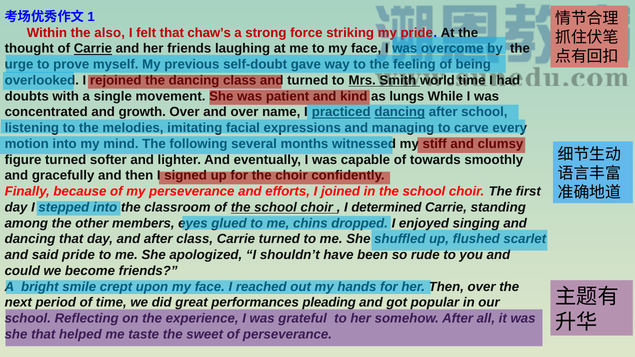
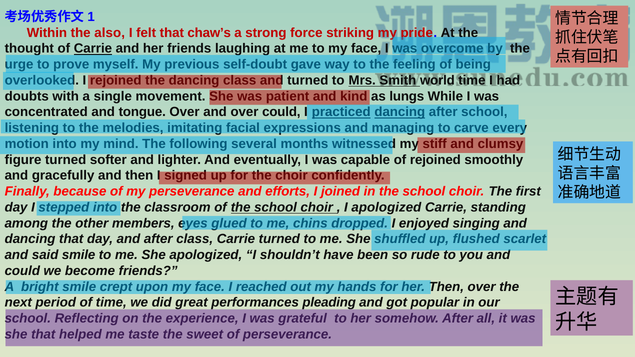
growth: growth -> tongue
over name: name -> could
of towards: towards -> rejoined
I determined: determined -> apologized
said pride: pride -> smile
